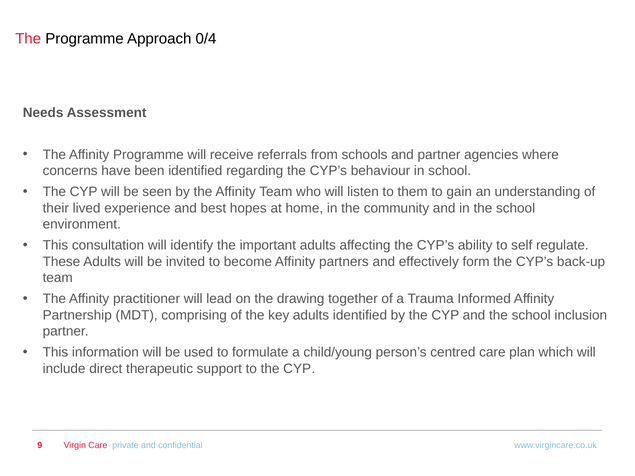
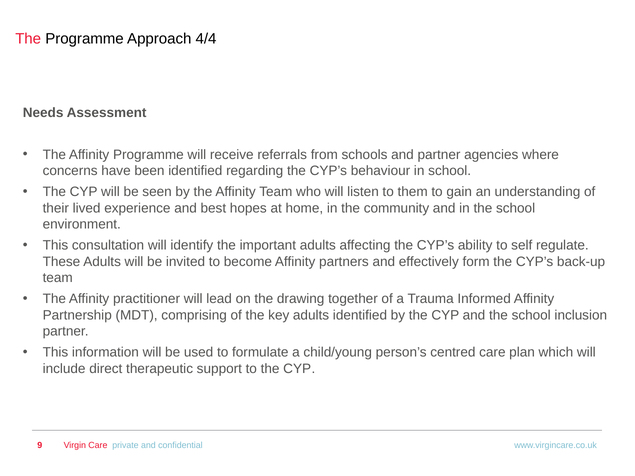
0/4: 0/4 -> 4/4
